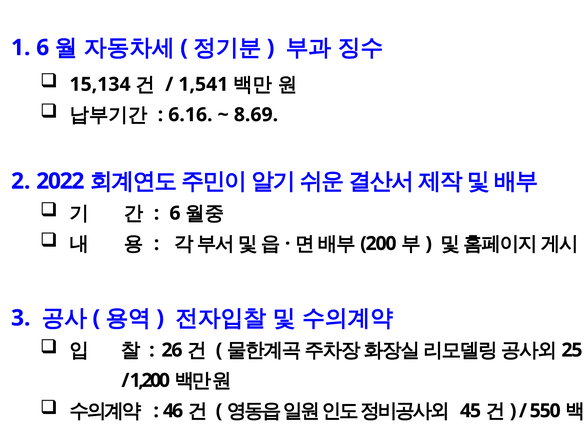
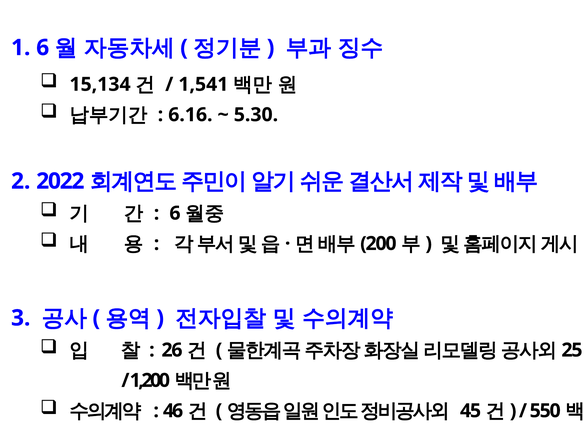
8.69: 8.69 -> 5.30
